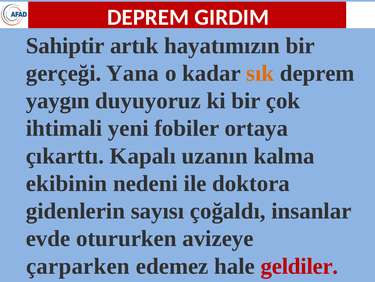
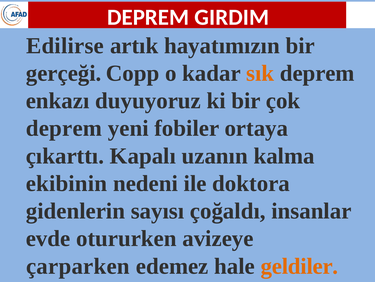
Sahiptir: Sahiptir -> Edilirse
Yana: Yana -> Copp
yaygın: yaygın -> enkazı
ihtimali at (64, 128): ihtimali -> deprem
geldiler colour: red -> orange
